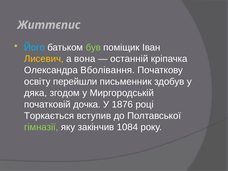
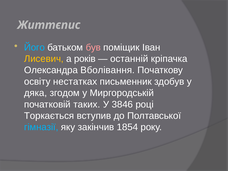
був colour: light green -> pink
вона: вона -> років
перейшли: перейшли -> нестатках
дочка: дочка -> таких
1876: 1876 -> 3846
гімназії colour: light green -> light blue
1084: 1084 -> 1854
